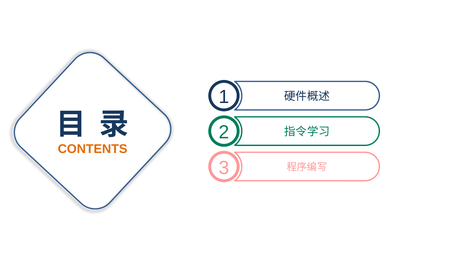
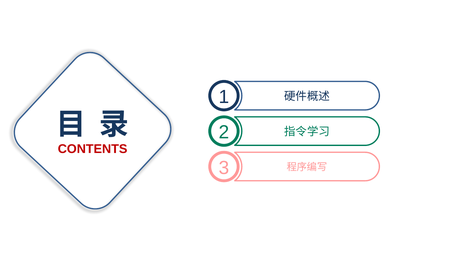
CONTENTS colour: orange -> red
